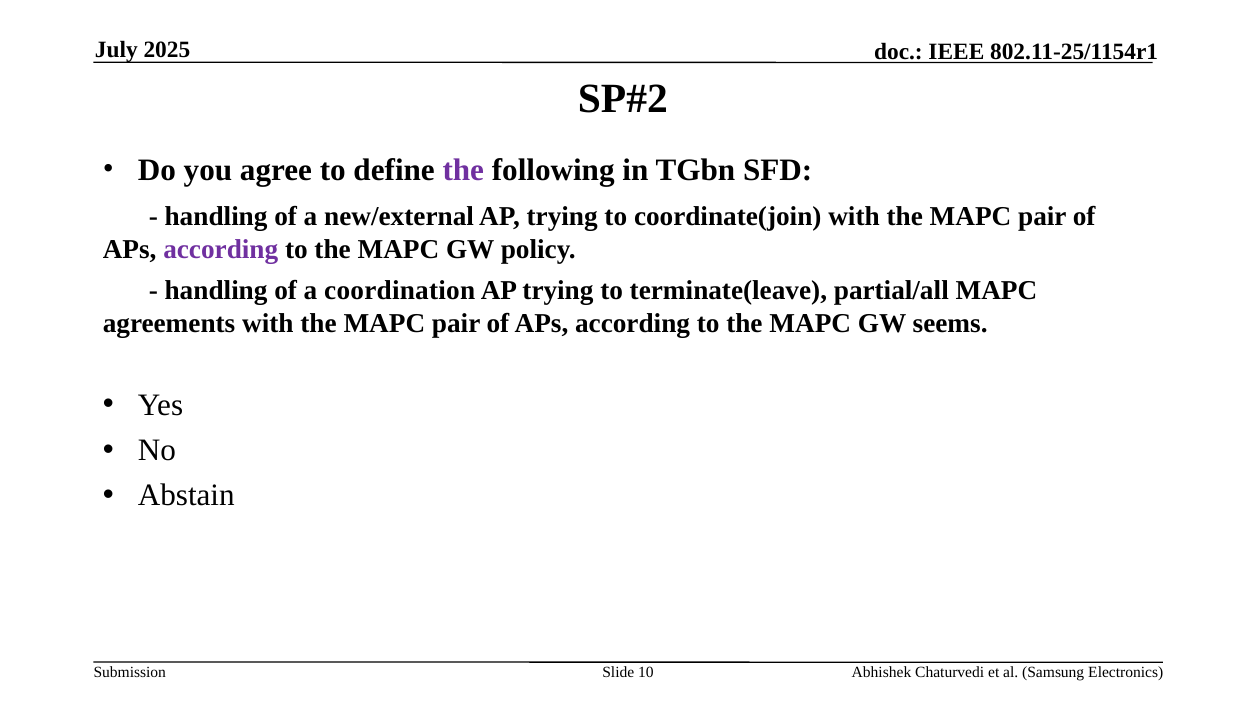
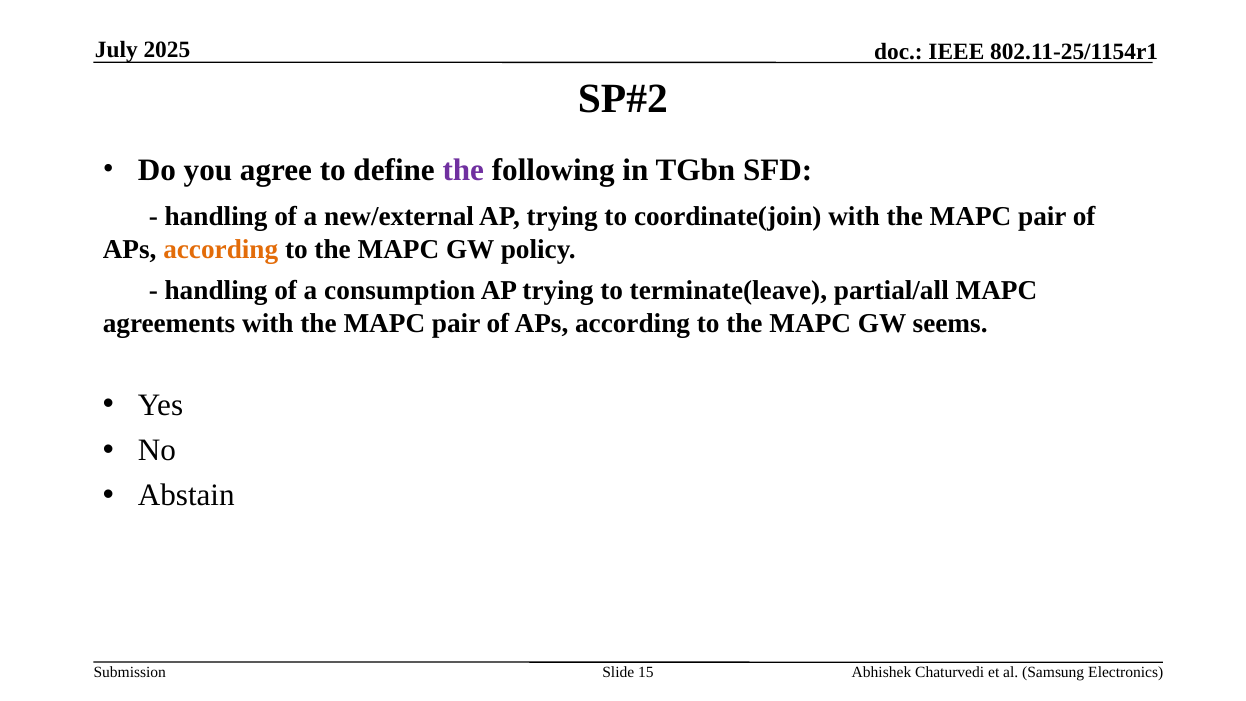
according at (221, 250) colour: purple -> orange
coordination: coordination -> consumption
10: 10 -> 15
